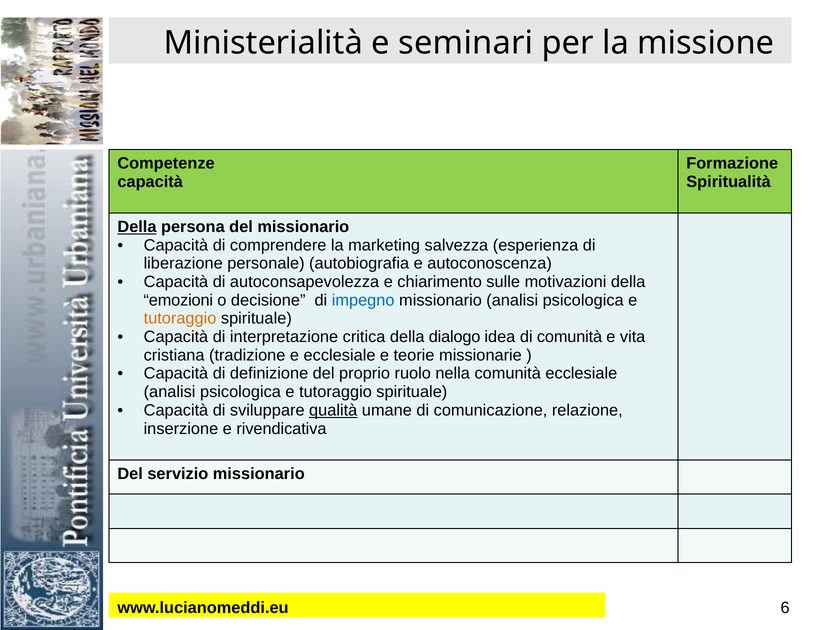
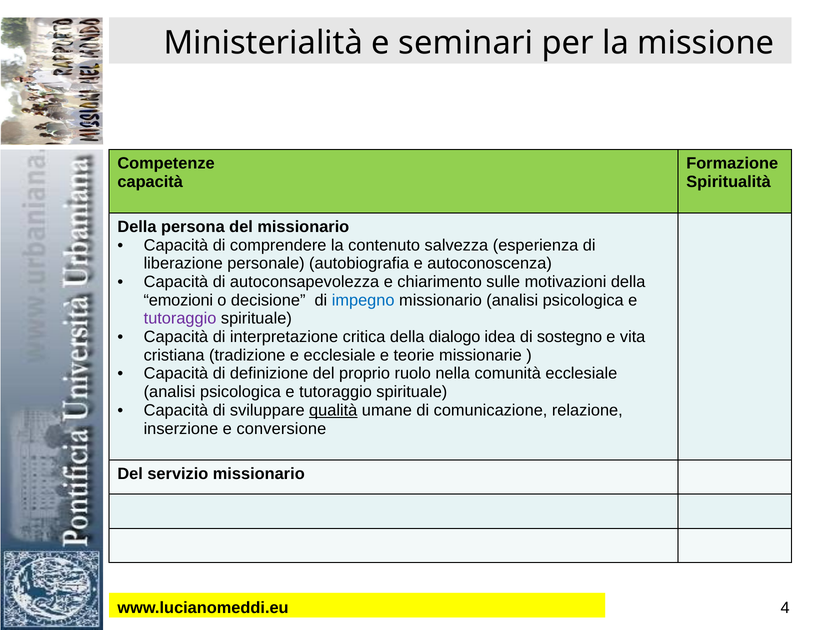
Della at (137, 227) underline: present -> none
marketing: marketing -> contenuto
tutoraggio at (180, 319) colour: orange -> purple
di comunità: comunità -> sostegno
rivendicativa: rivendicativa -> conversione
6: 6 -> 4
